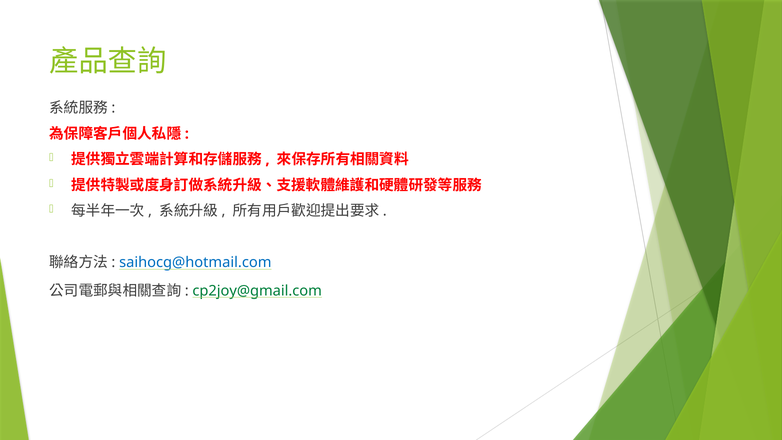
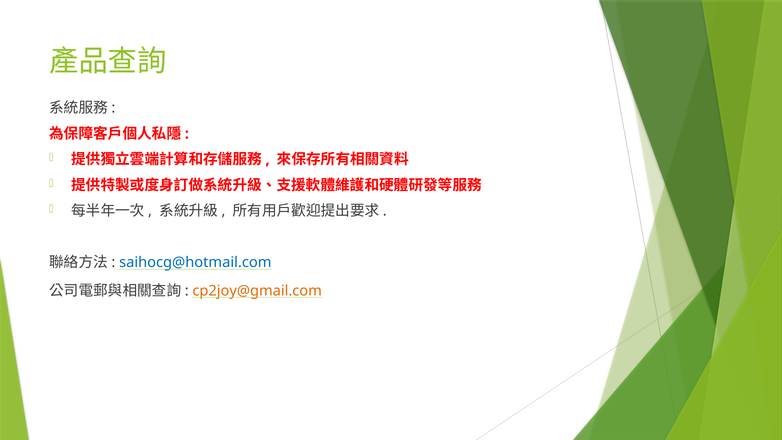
cp2joy@gmail.com colour: green -> orange
